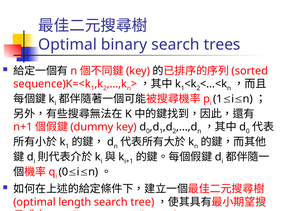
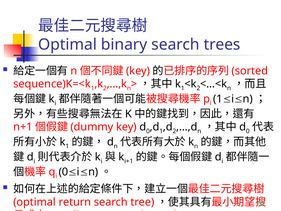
length: length -> return
